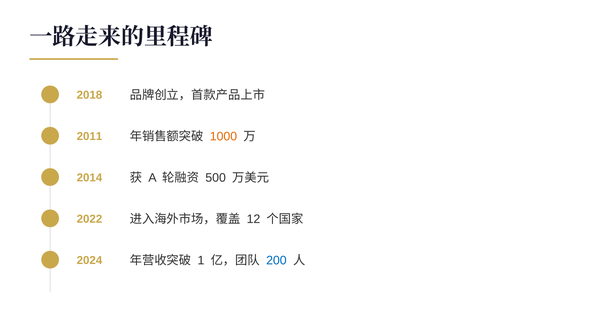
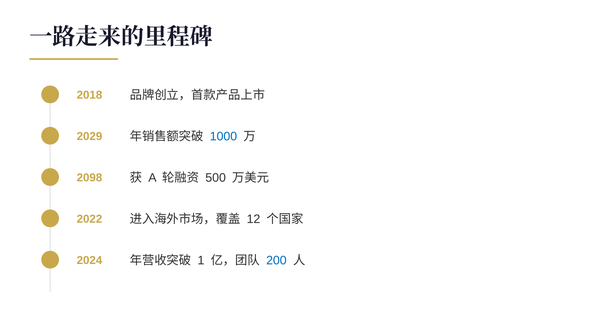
2011: 2011 -> 2029
1000 colour: orange -> blue
2014: 2014 -> 2098
